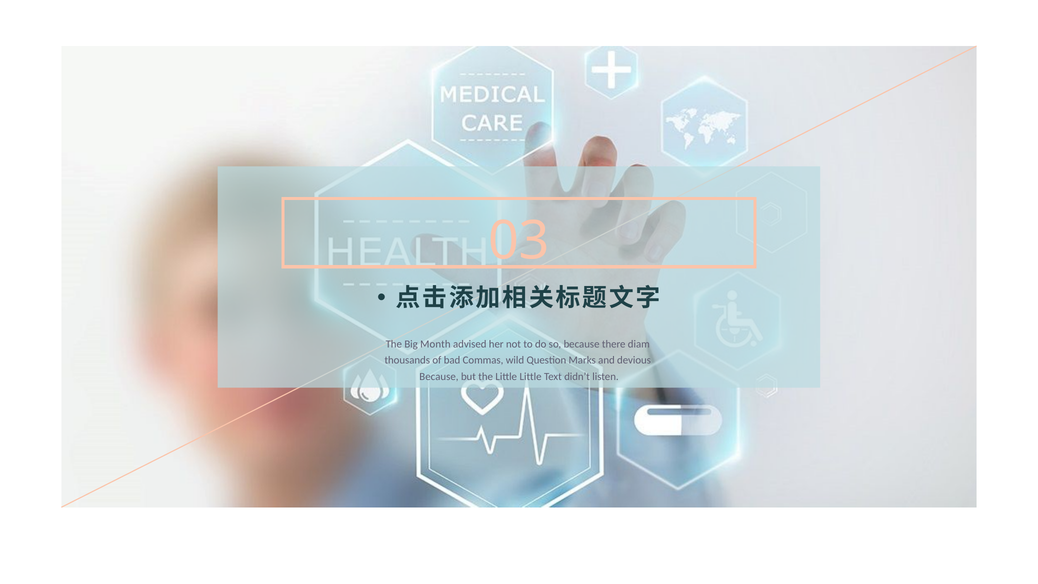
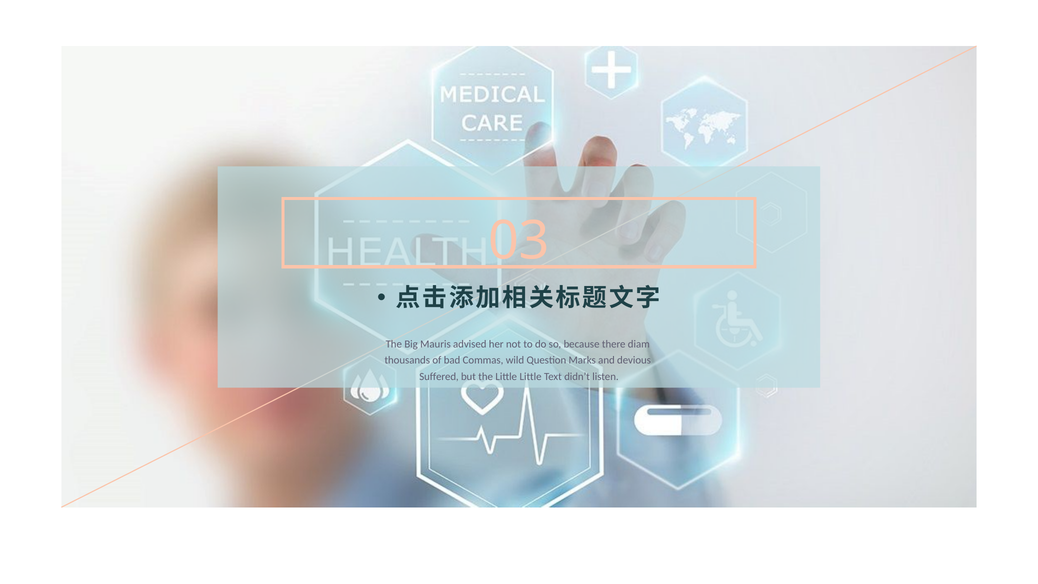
Month: Month -> Mauris
Because at (439, 376): Because -> Suffered
